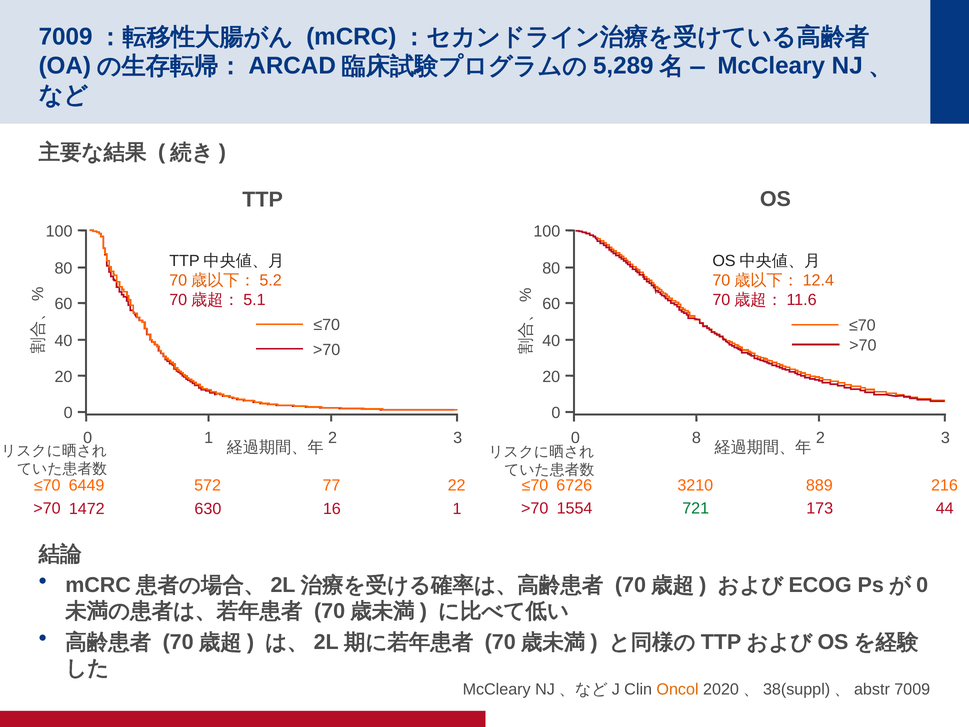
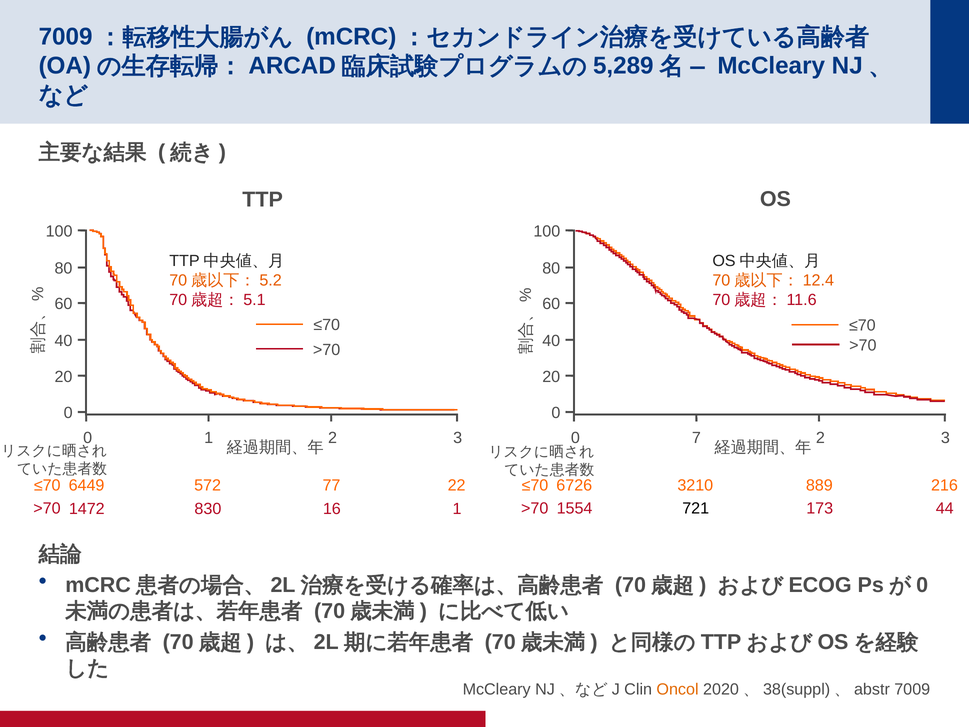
8: 8 -> 7
721 colour: green -> black
630: 630 -> 830
